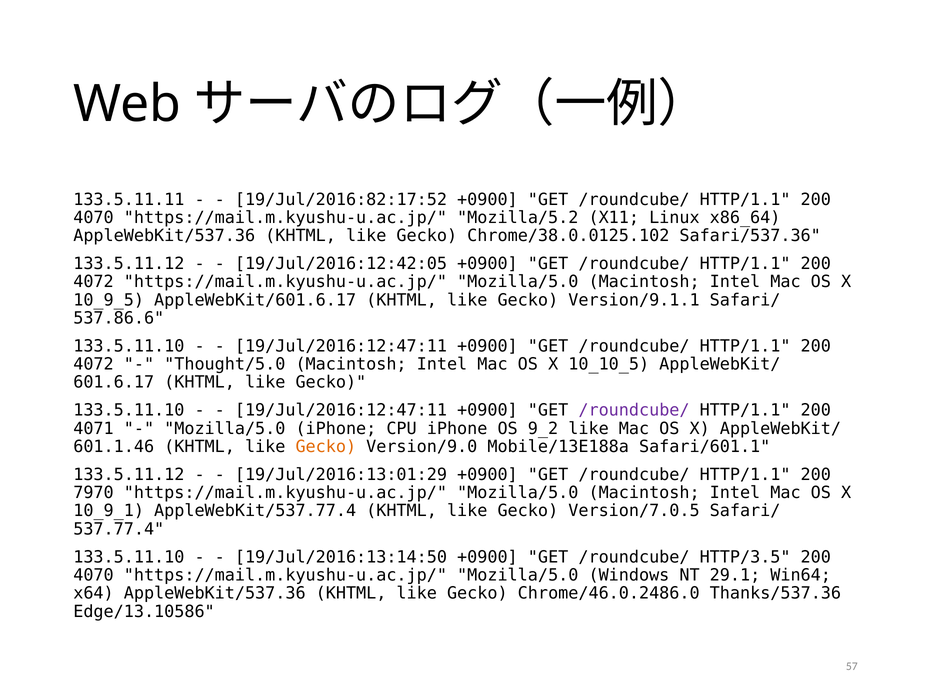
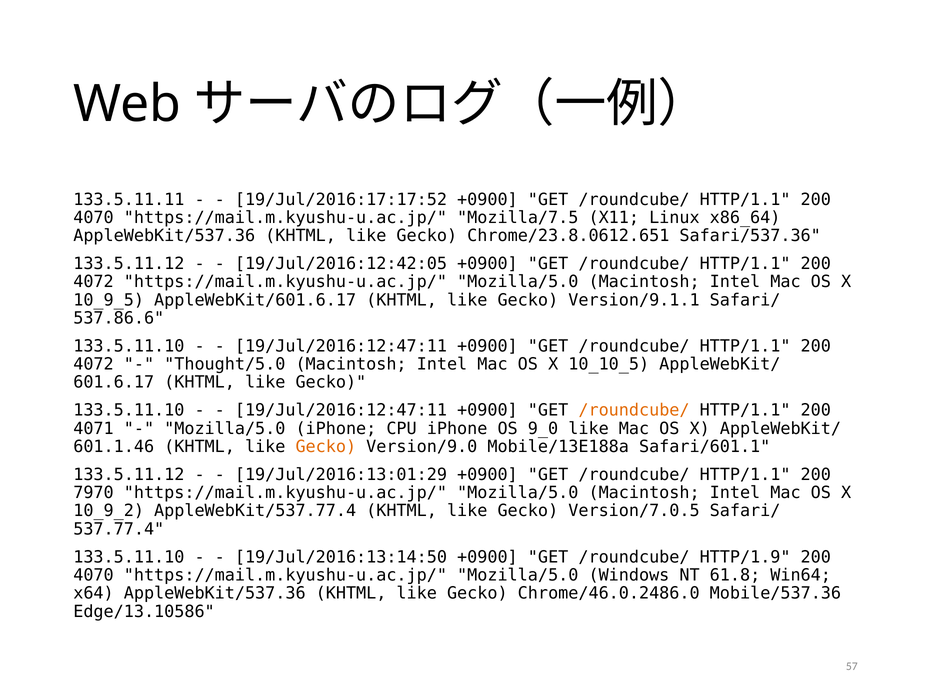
19/Jul/2016:82:17:52: 19/Jul/2016:82:17:52 -> 19/Jul/2016:17:17:52
Mozilla/5.2: Mozilla/5.2 -> Mozilla/7.5
Chrome/38.0.0125.102: Chrome/38.0.0125.102 -> Chrome/23.8.0612.651
/roundcube/ at (634, 410) colour: purple -> orange
9_2: 9_2 -> 9_0
10_9_1: 10_9_1 -> 10_9_2
HTTP/3.5: HTTP/3.5 -> HTTP/1.9
29.1: 29.1 -> 61.8
Thanks/537.36: Thanks/537.36 -> Mobile/537.36
